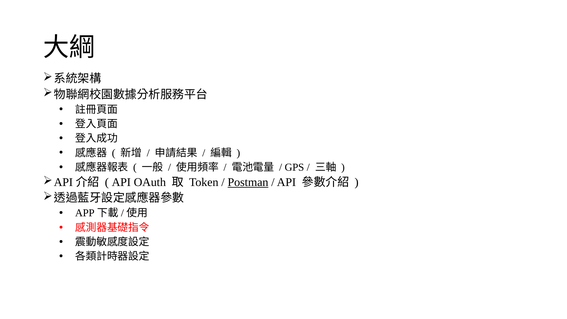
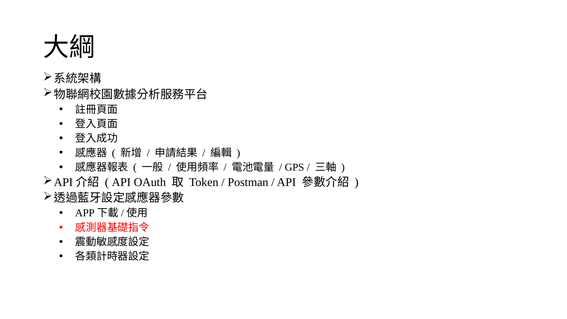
Postman underline: present -> none
